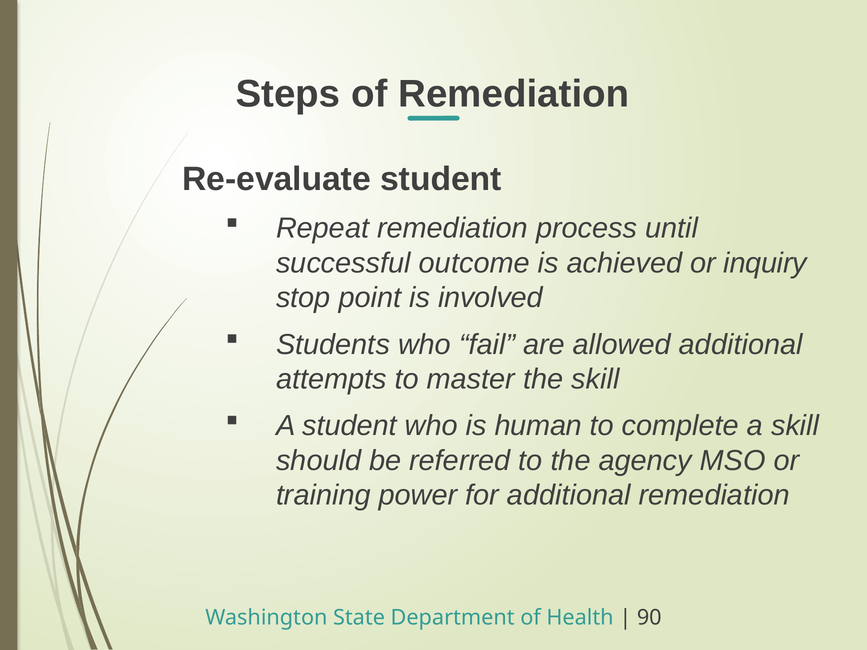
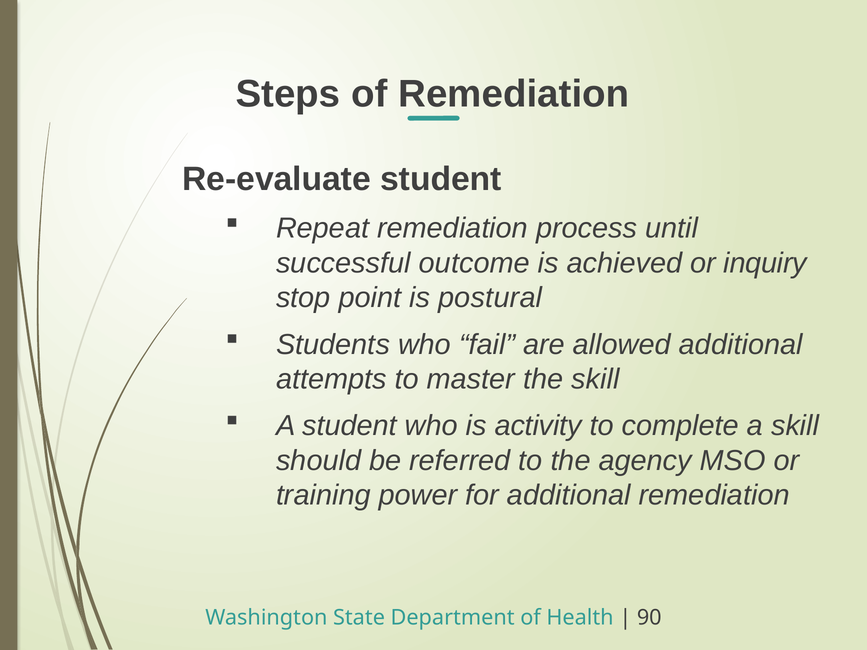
involved: involved -> postural
human: human -> activity
